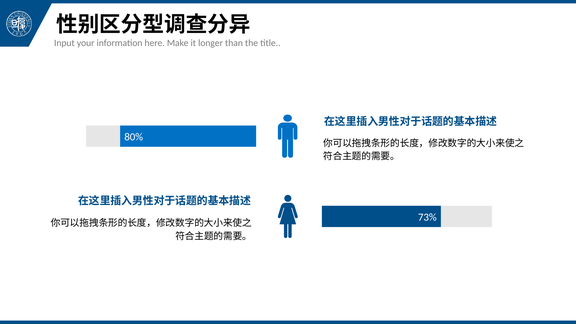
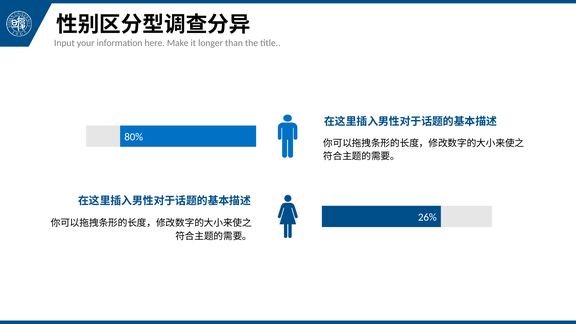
73%: 73% -> 26%
